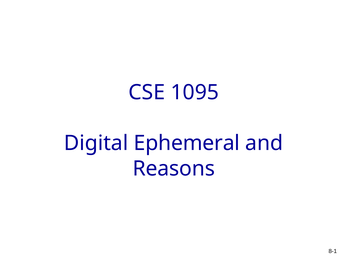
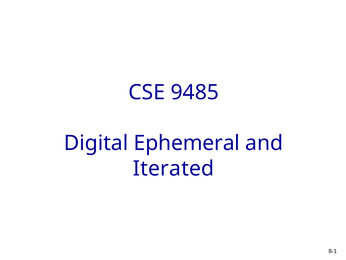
1095: 1095 -> 9485
Reasons: Reasons -> Iterated
